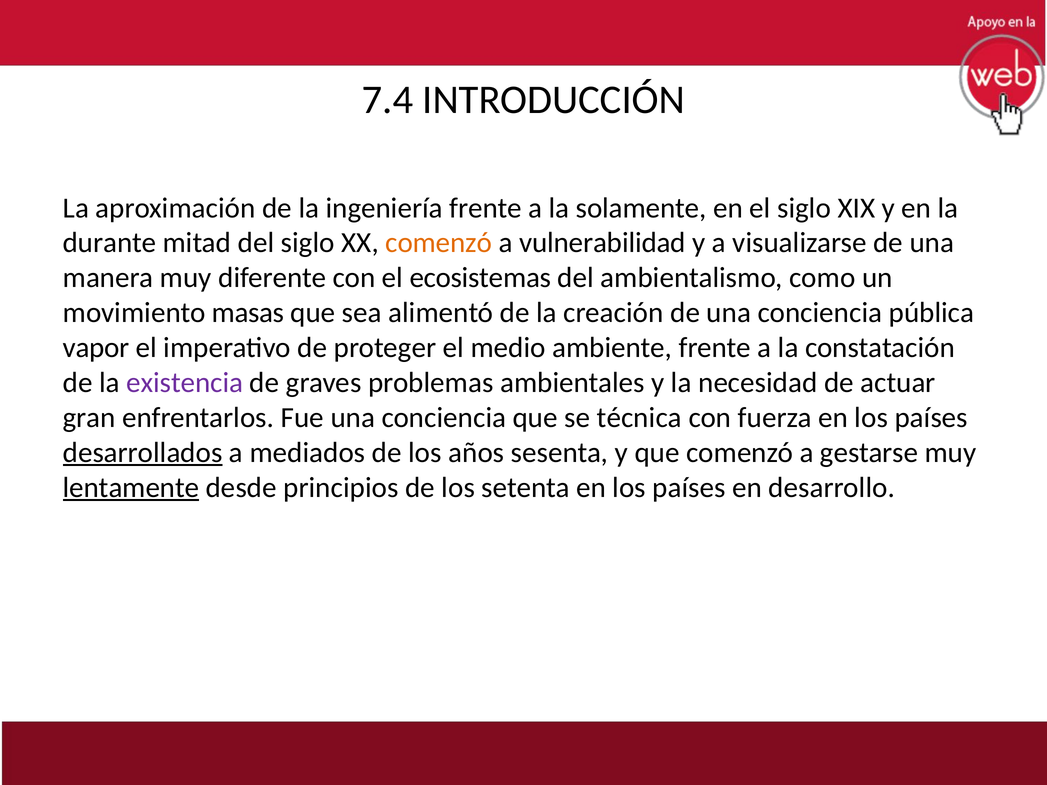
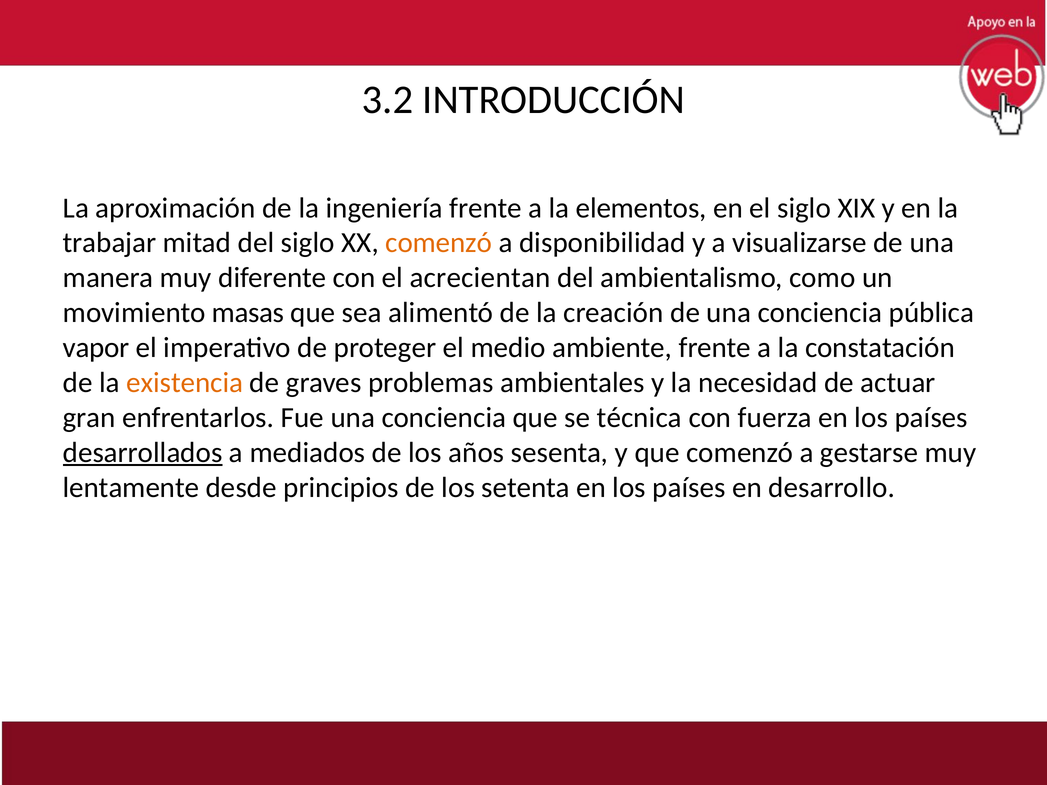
7.4: 7.4 -> 3.2
solamente: solamente -> elementos
durante: durante -> trabajar
vulnerabilidad: vulnerabilidad -> disponibilidad
ecosistemas: ecosistemas -> acrecientan
existencia colour: purple -> orange
lentamente underline: present -> none
